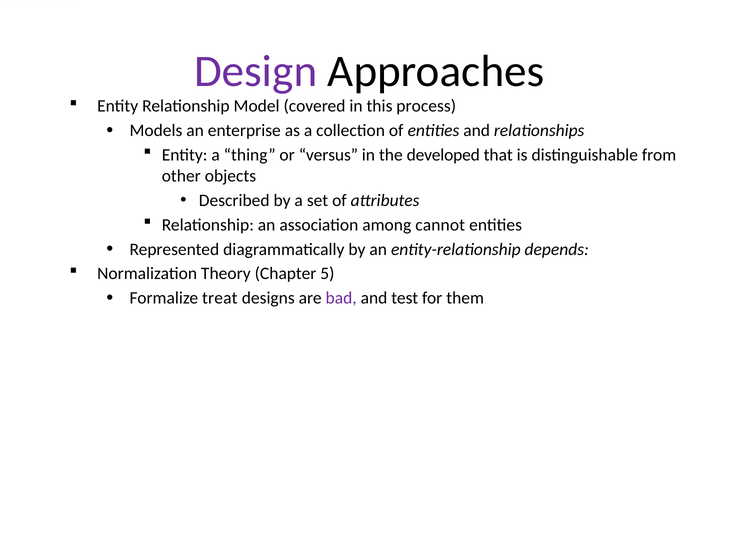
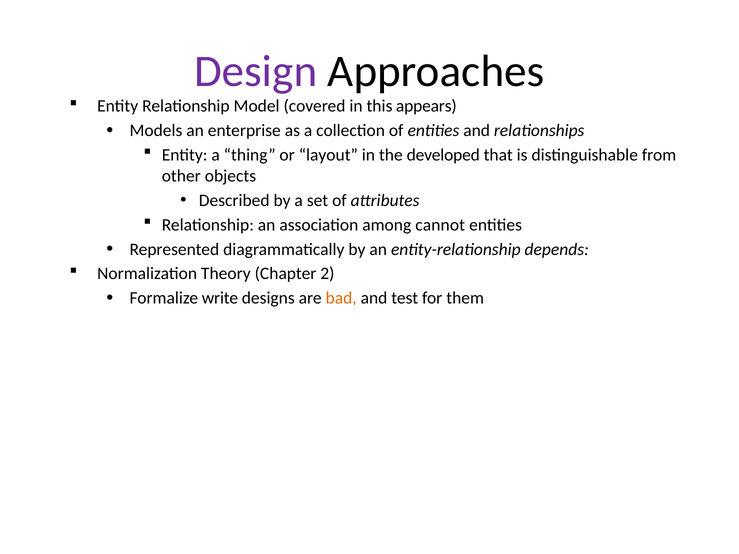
process: process -> appears
versus: versus -> layout
5: 5 -> 2
treat: treat -> write
bad colour: purple -> orange
